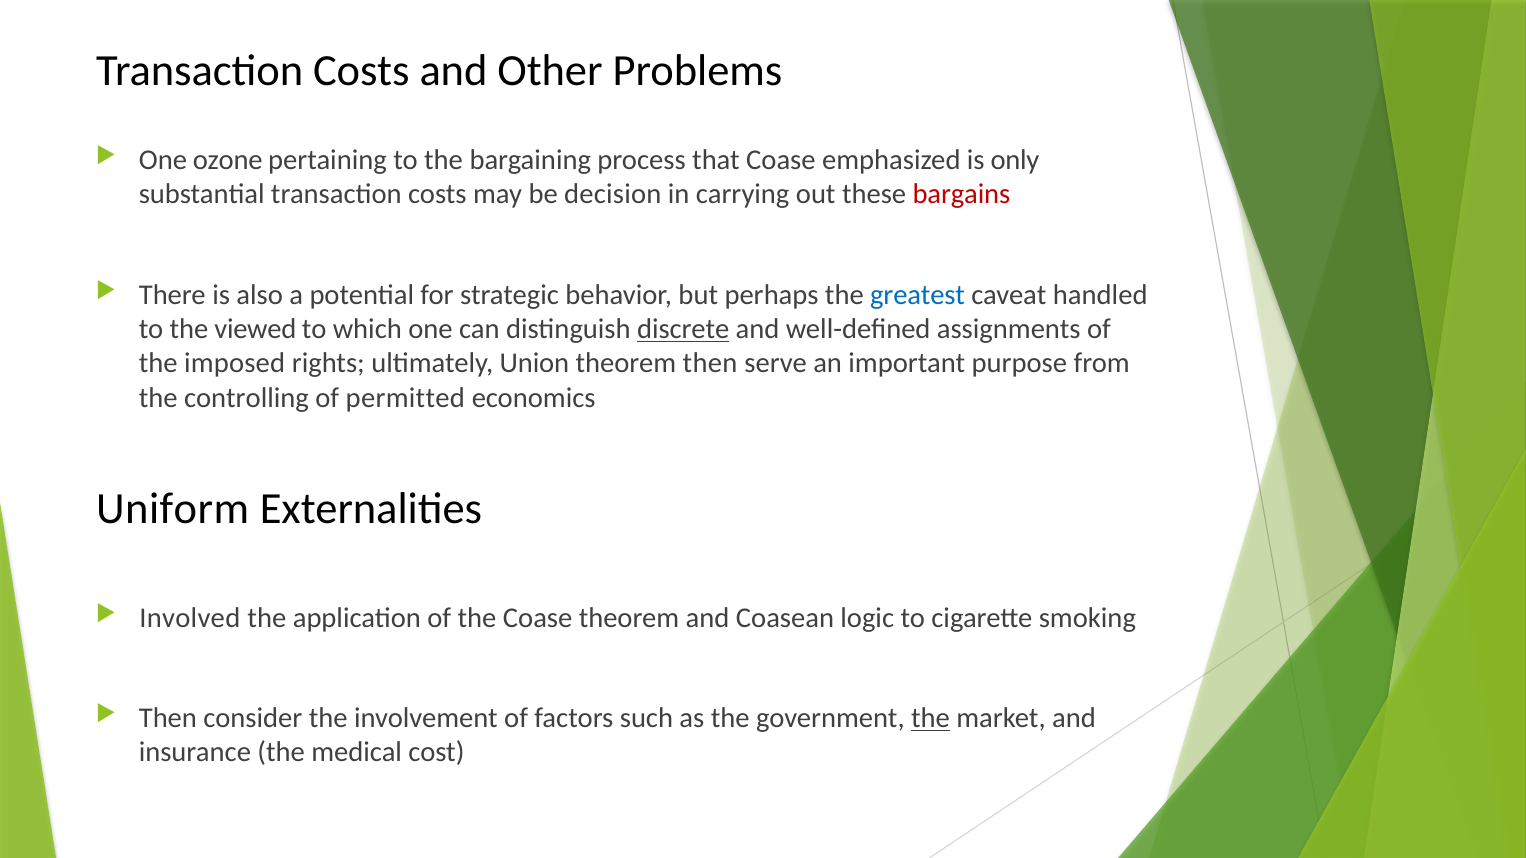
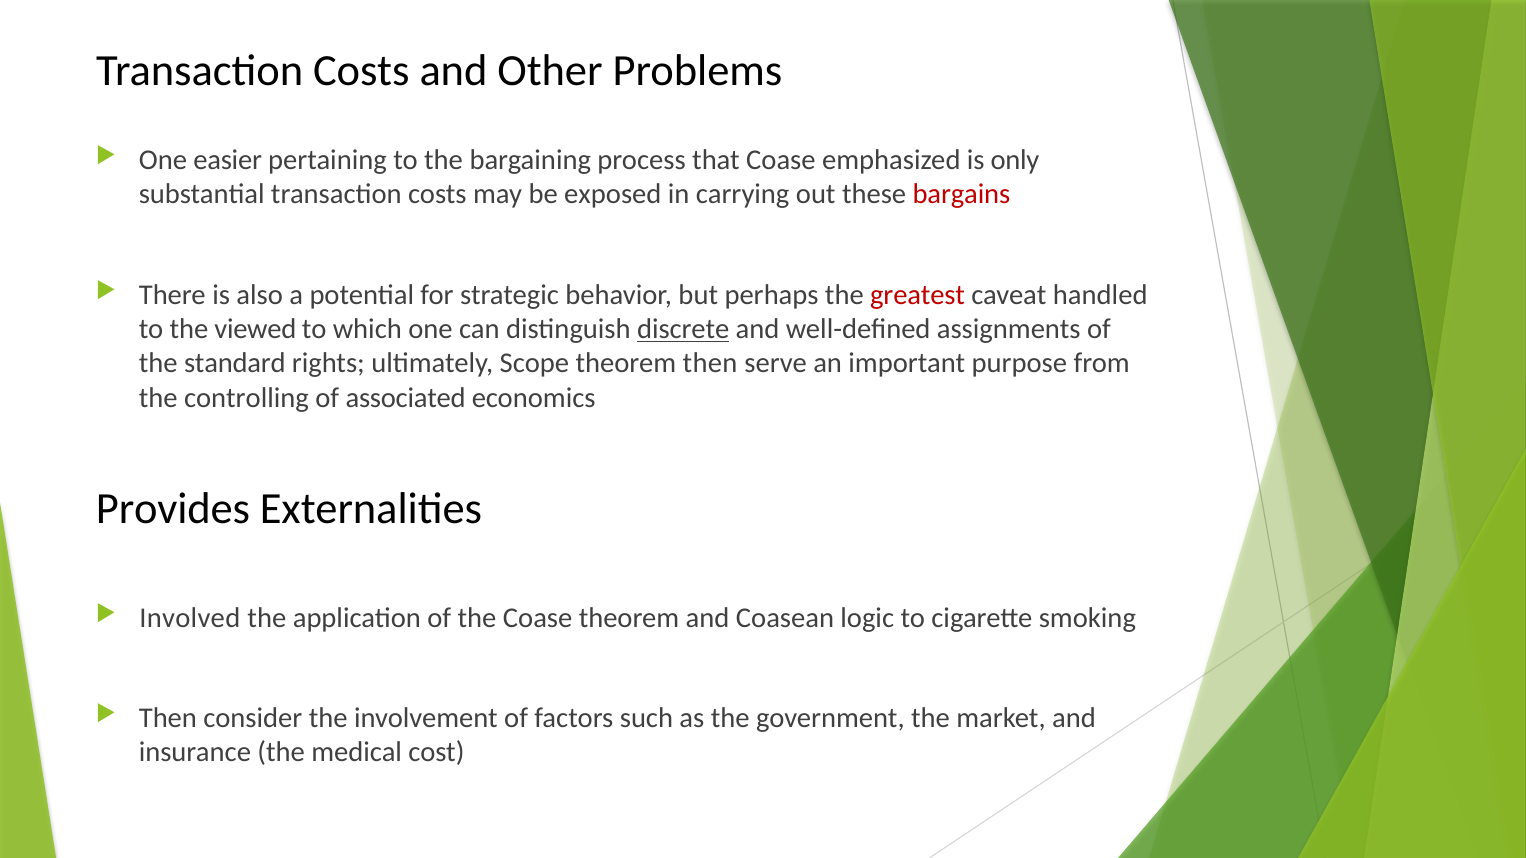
ozone: ozone -> easier
decision: decision -> exposed
greatest colour: blue -> red
imposed: imposed -> standard
Union: Union -> Scope
permitted: permitted -> associated
Uniform: Uniform -> Provides
the at (930, 719) underline: present -> none
